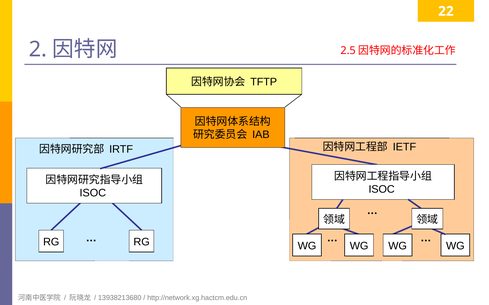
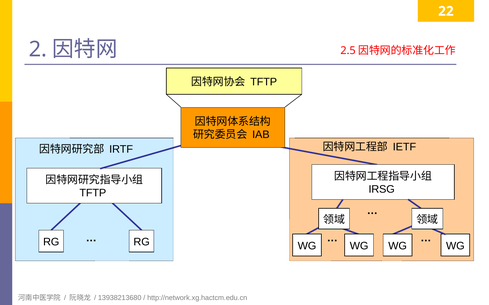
ISOC at (382, 190): ISOC -> IRSG
ISOC at (93, 193): ISOC -> TFTP
